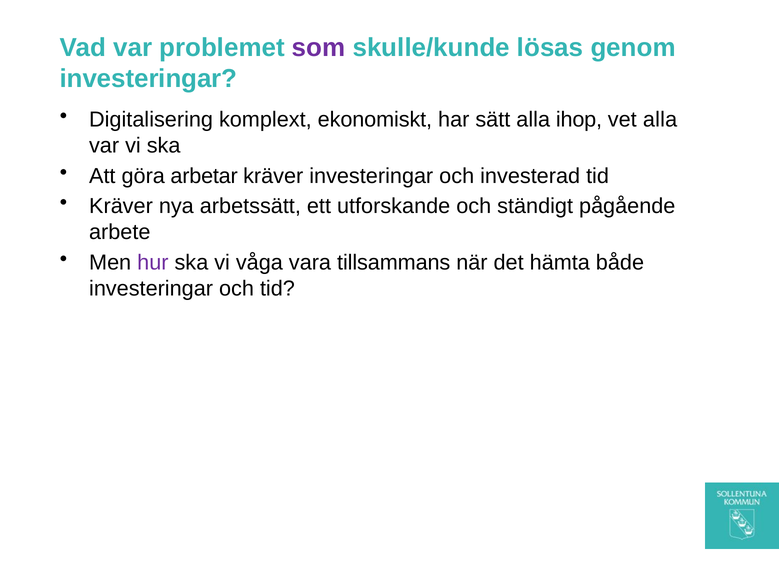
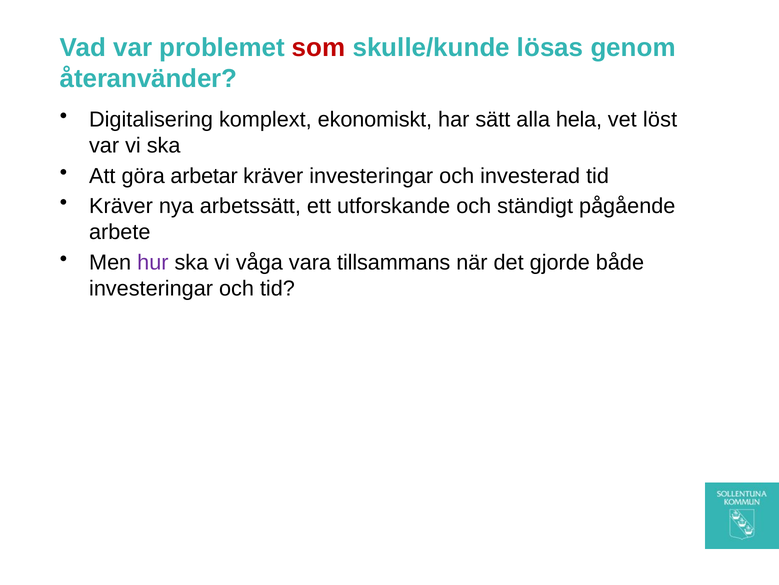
som colour: purple -> red
investeringar at (149, 79): investeringar -> återanvänder
ihop: ihop -> hela
vet alla: alla -> löst
hämta: hämta -> gjorde
